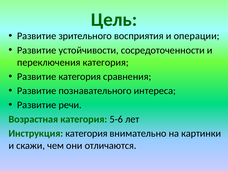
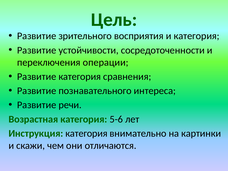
и операции: операции -> категория
переключения категория: категория -> операции
